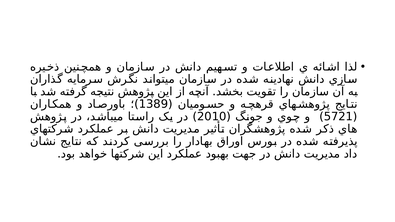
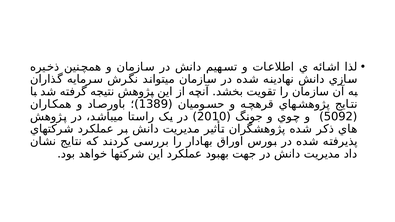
5721: 5721 -> 5092
